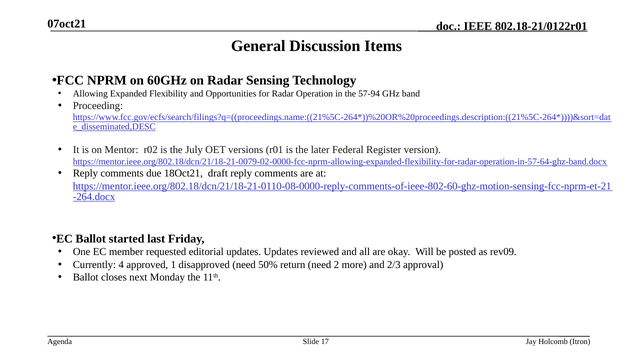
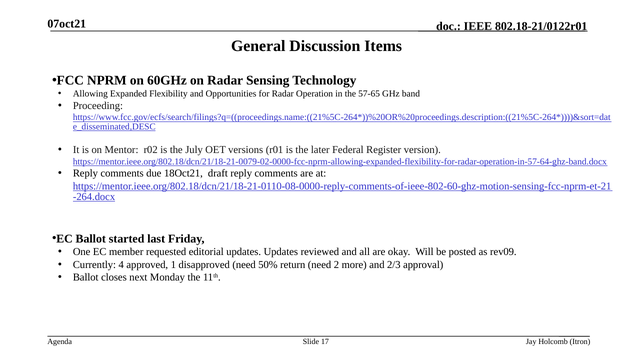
57-94: 57-94 -> 57-65
